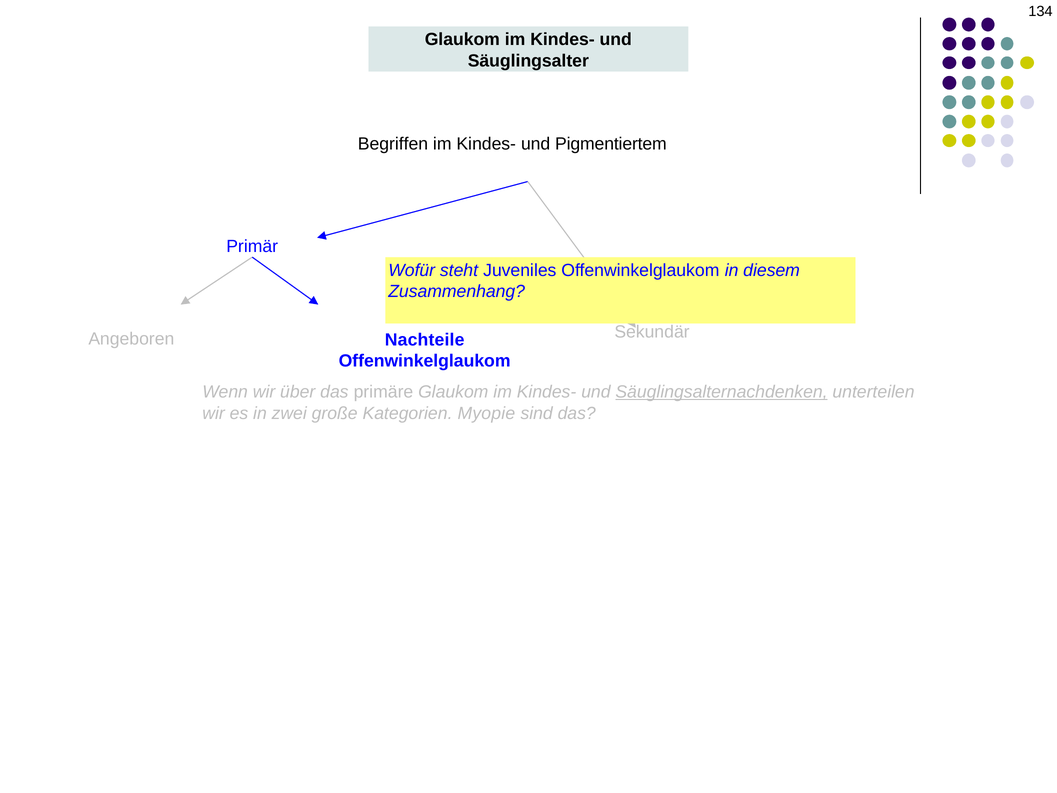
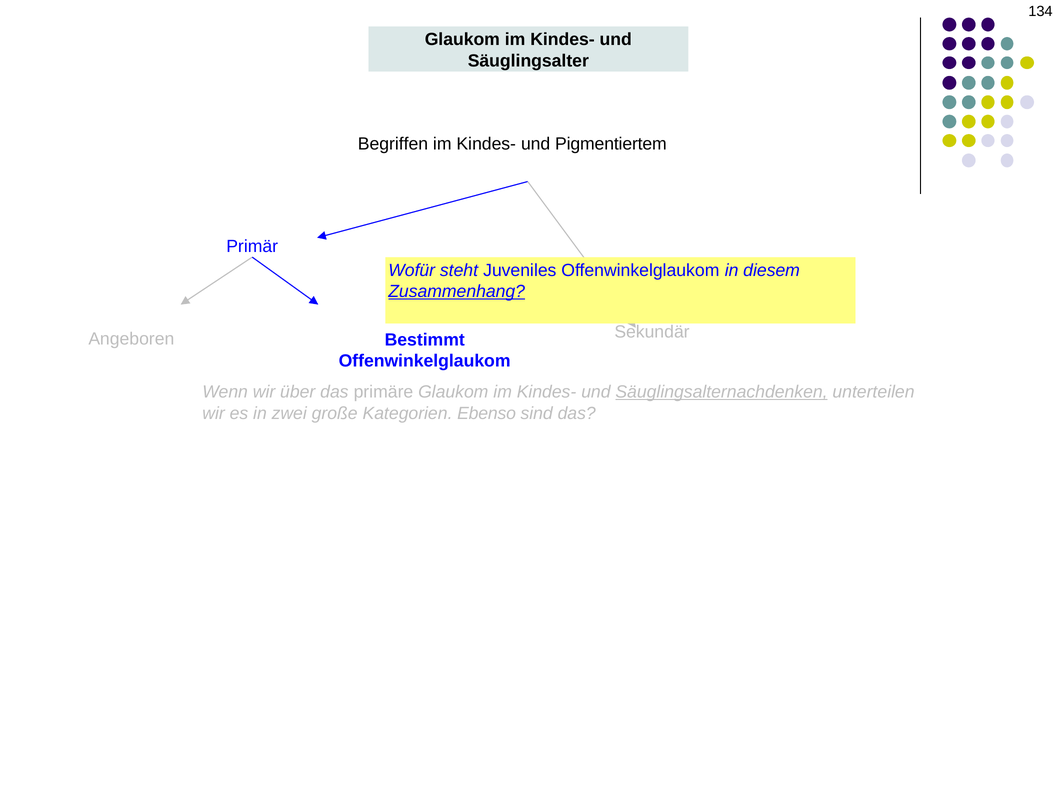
Zusammenhang underline: none -> present
Nachteile: Nachteile -> Bestimmt
Myopie: Myopie -> Ebenso
